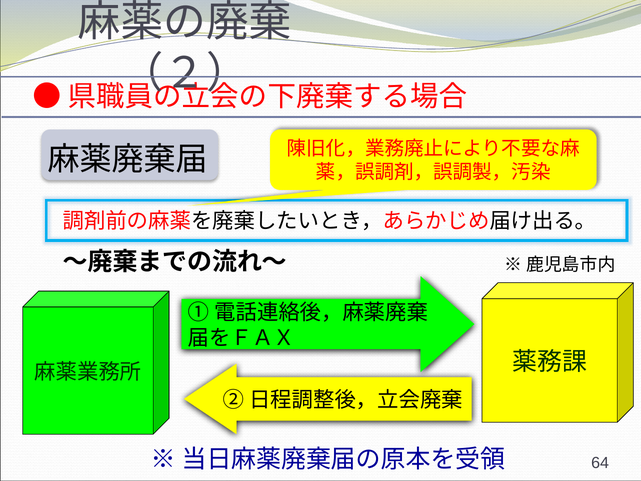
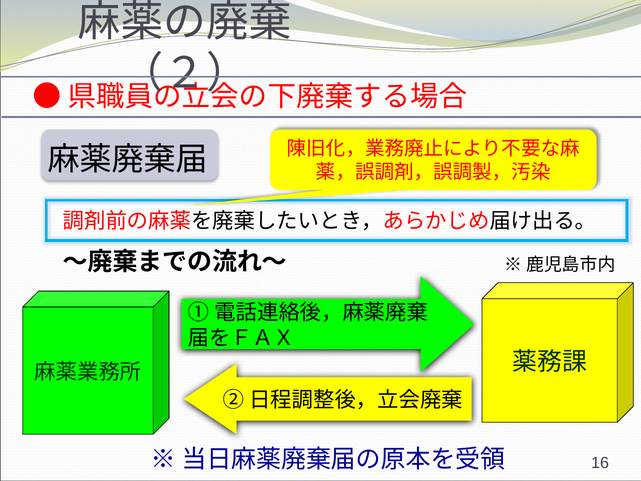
64: 64 -> 16
